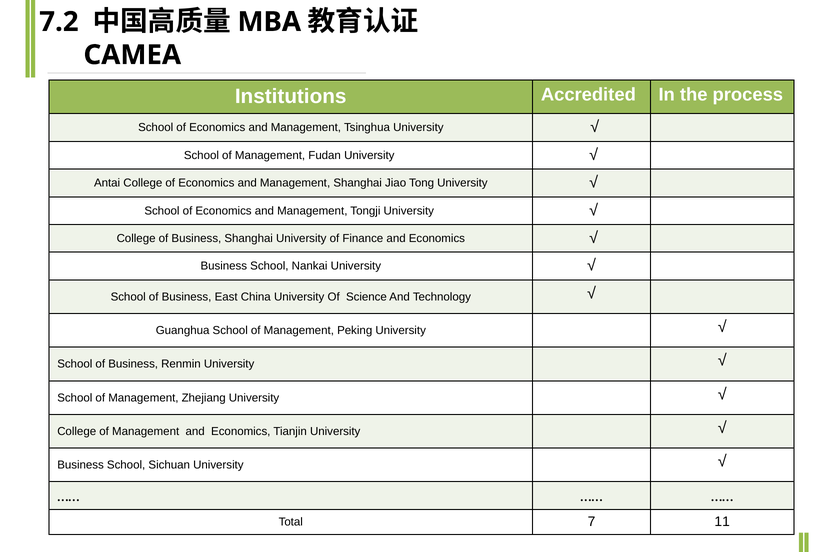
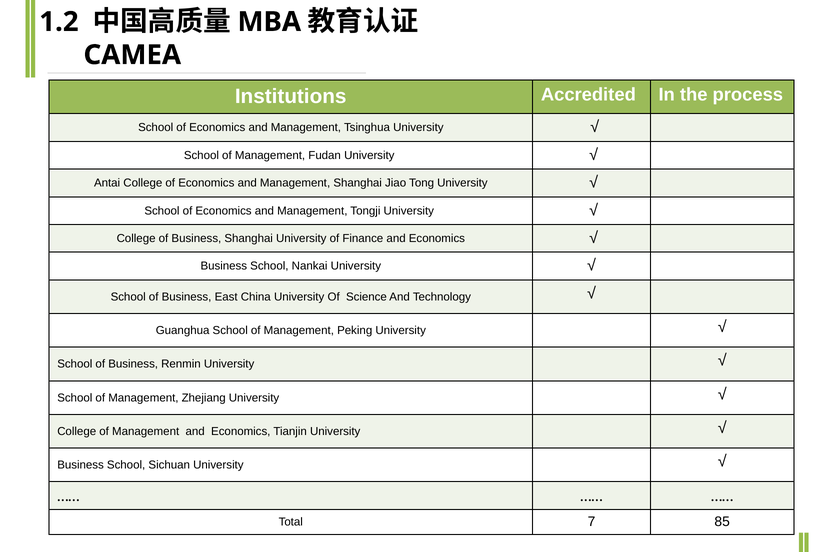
7.2: 7.2 -> 1.2
11: 11 -> 85
